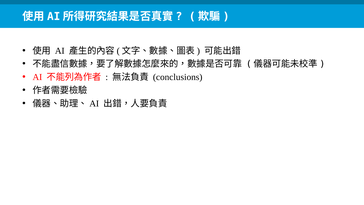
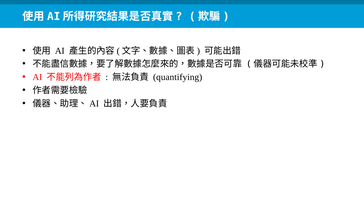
conclusions: conclusions -> quantifying
